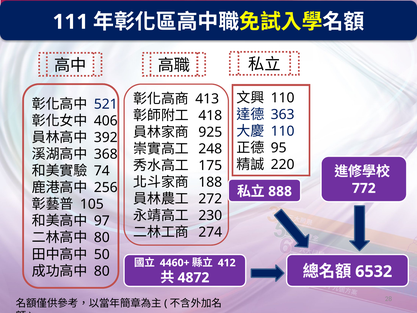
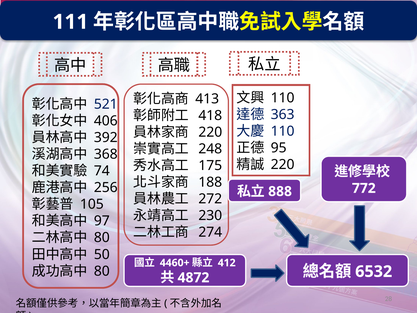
925 at (210, 132): 925 -> 220
